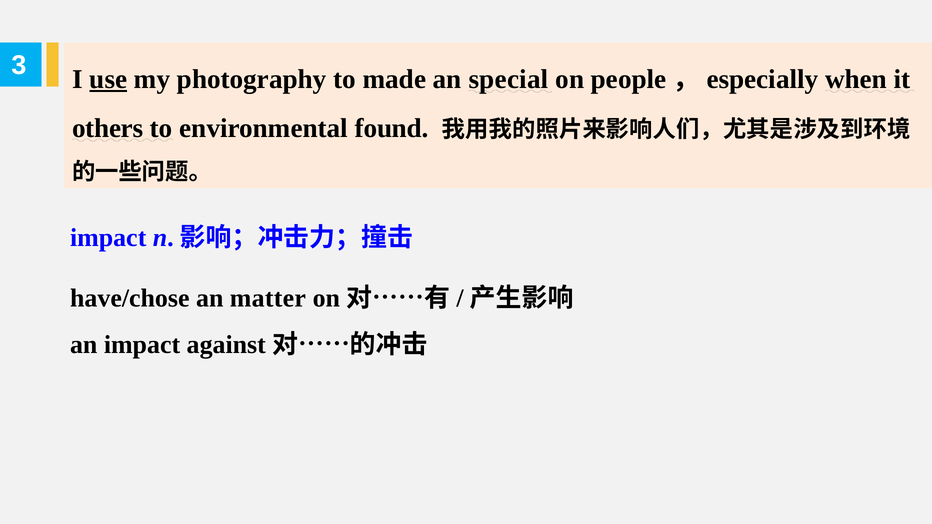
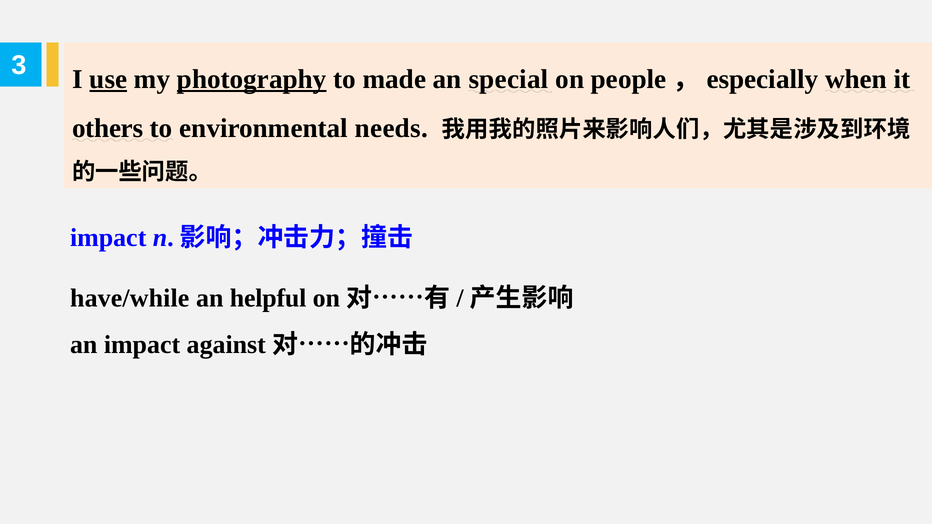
photography underline: none -> present
found: found -> needs
have/chose: have/chose -> have/while
matter: matter -> helpful
